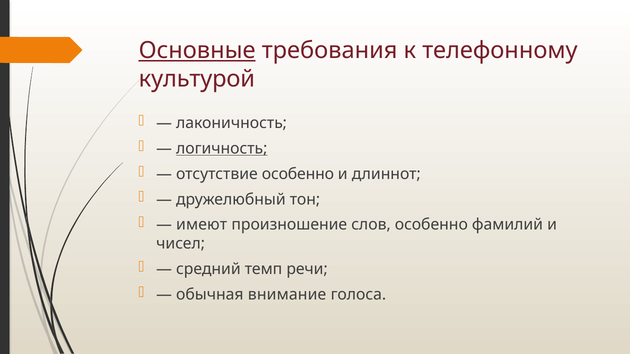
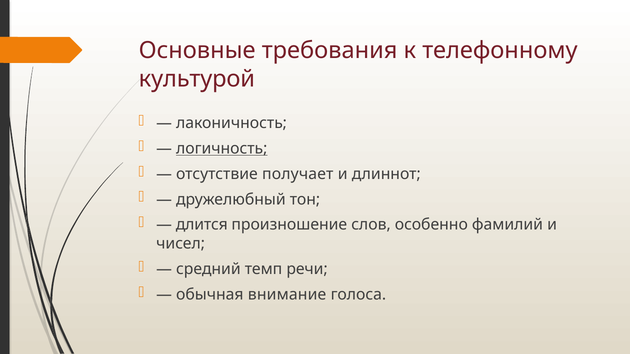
Основные underline: present -> none
отсутствие особенно: особенно -> получает
имеют: имеют -> длится
